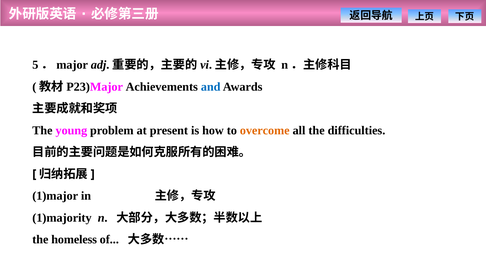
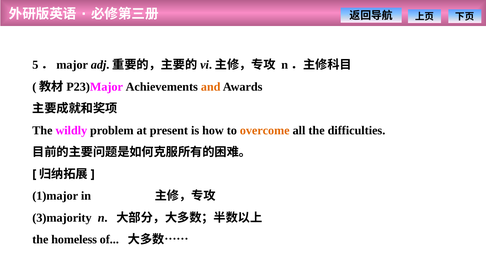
and colour: blue -> orange
young: young -> wildly
1)majority: 1)majority -> 3)majority
